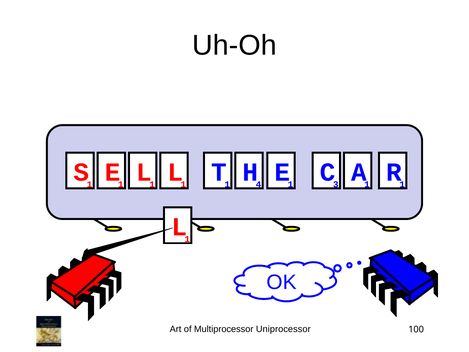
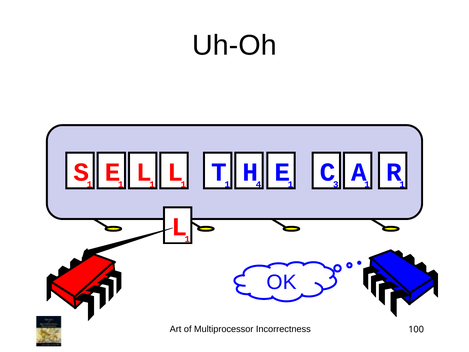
Uniprocessor: Uniprocessor -> Incorrectness
